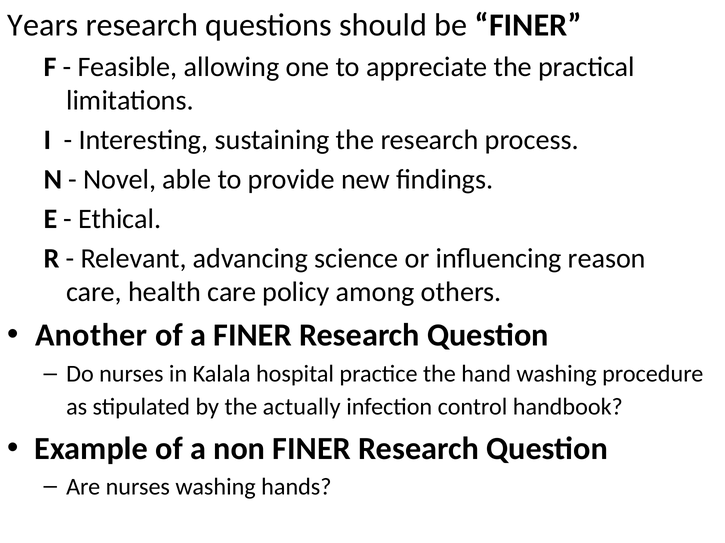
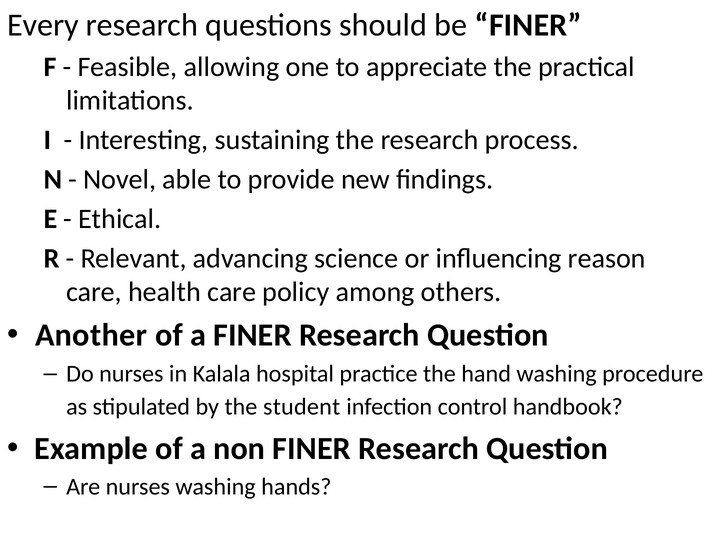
Years: Years -> Every
actually: actually -> student
